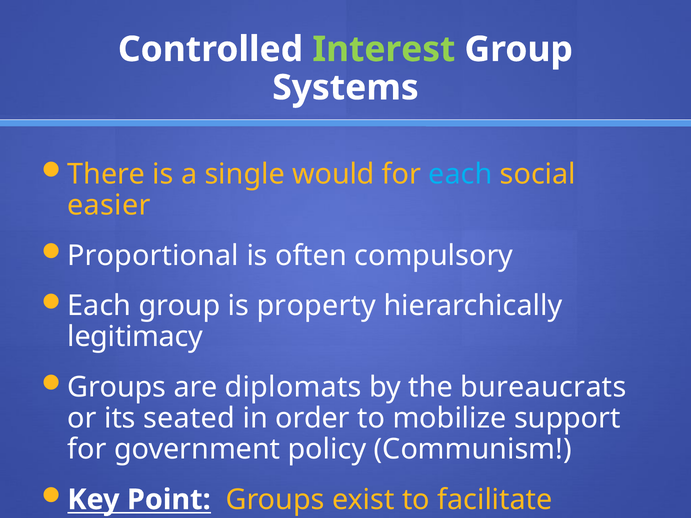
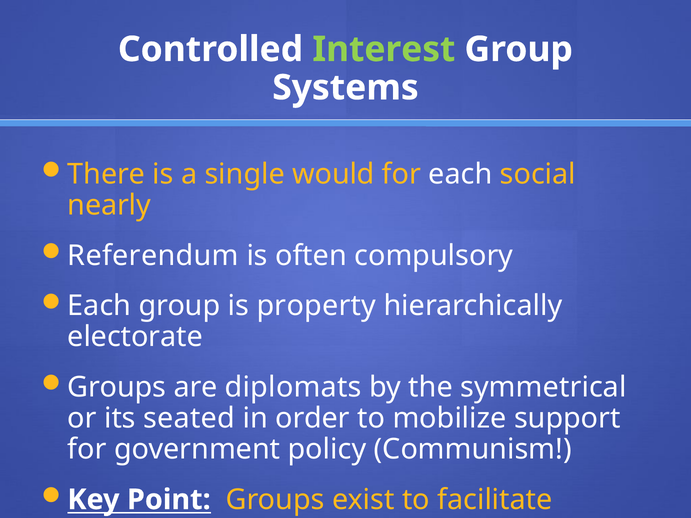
each at (460, 174) colour: light blue -> white
easier: easier -> nearly
Proportional: Proportional -> Referendum
legitimacy: legitimacy -> electorate
bureaucrats: bureaucrats -> symmetrical
